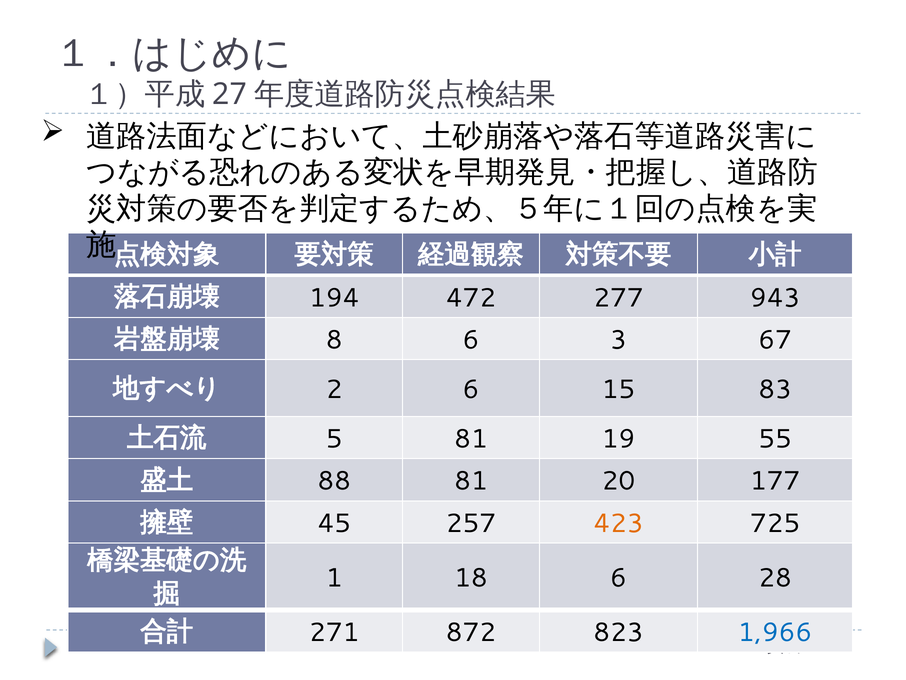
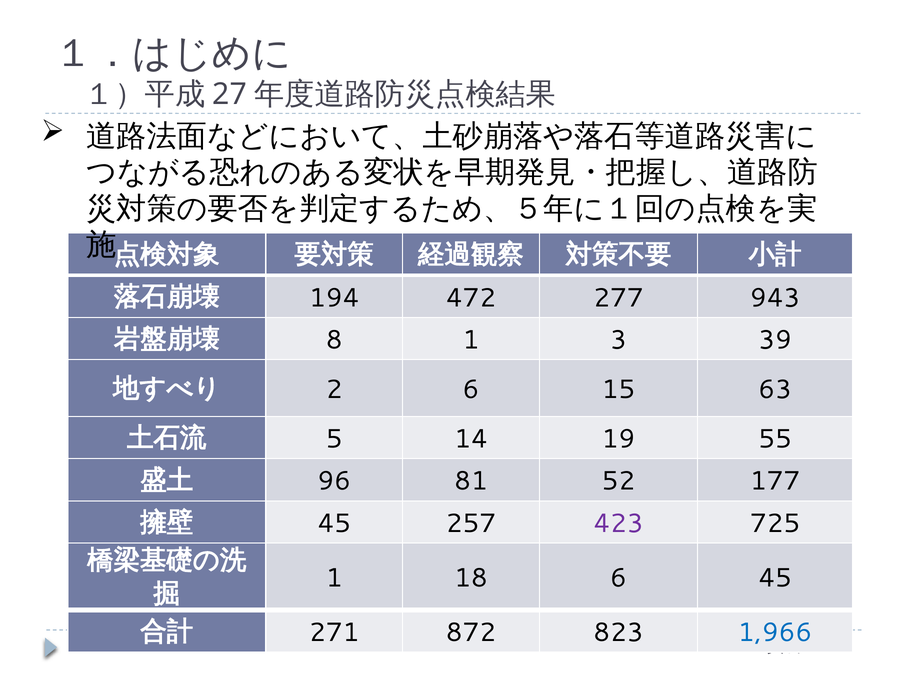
8 6: 6 -> 1
67: 67 -> 39
83: 83 -> 63
5 81: 81 -> 14
88: 88 -> 96
20: 20 -> 52
423 colour: orange -> purple
6 28: 28 -> 45
